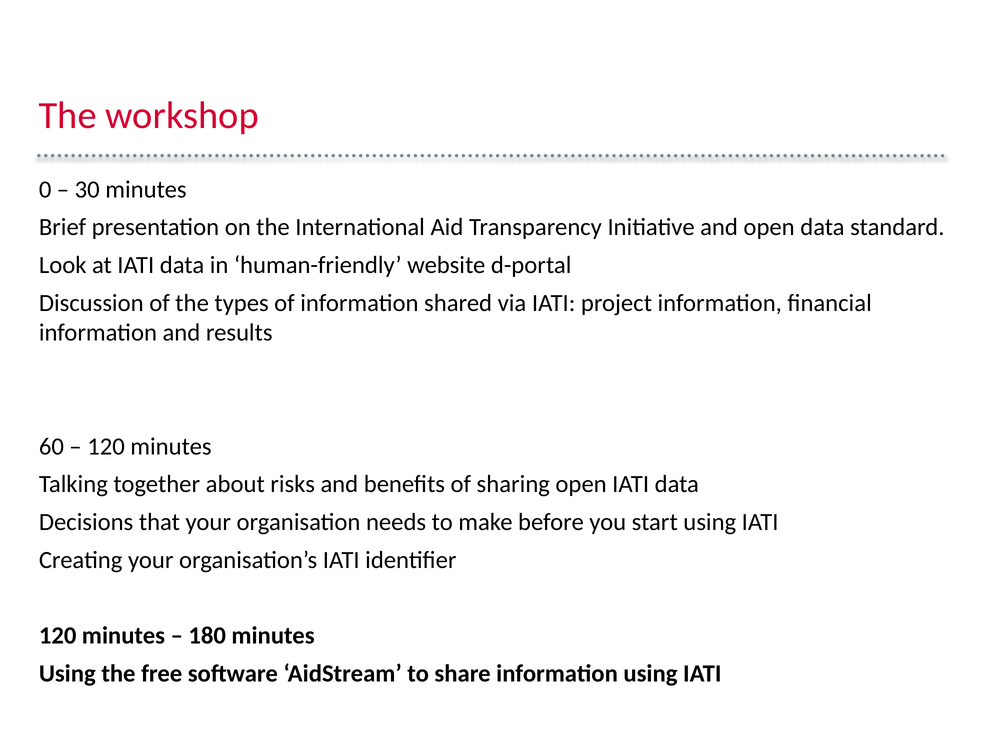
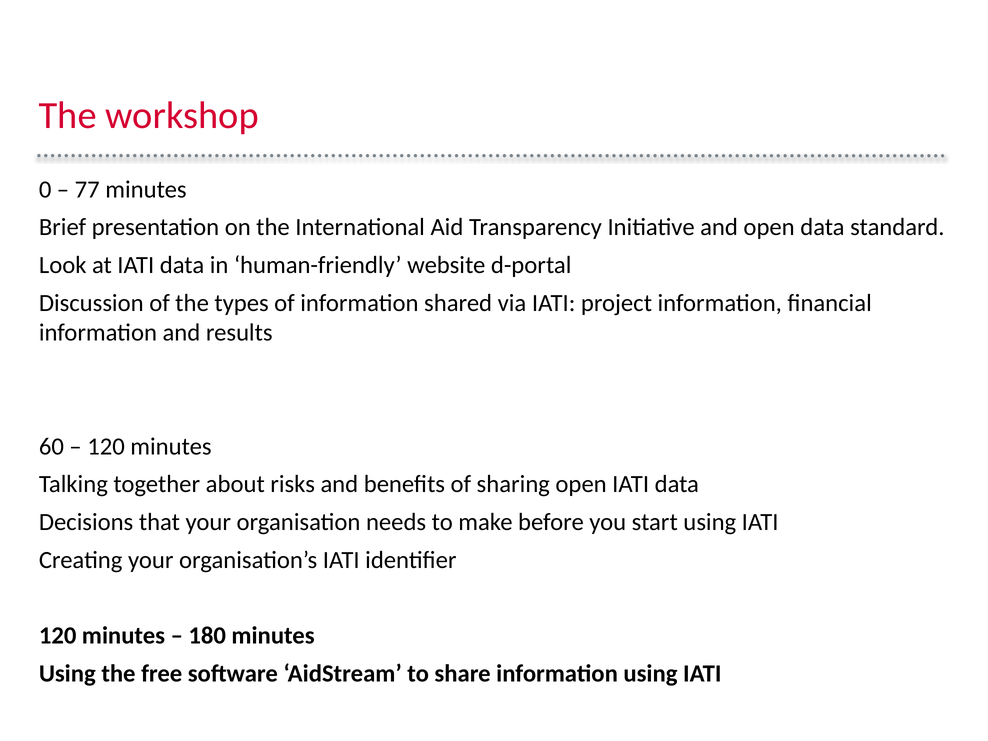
30: 30 -> 77
